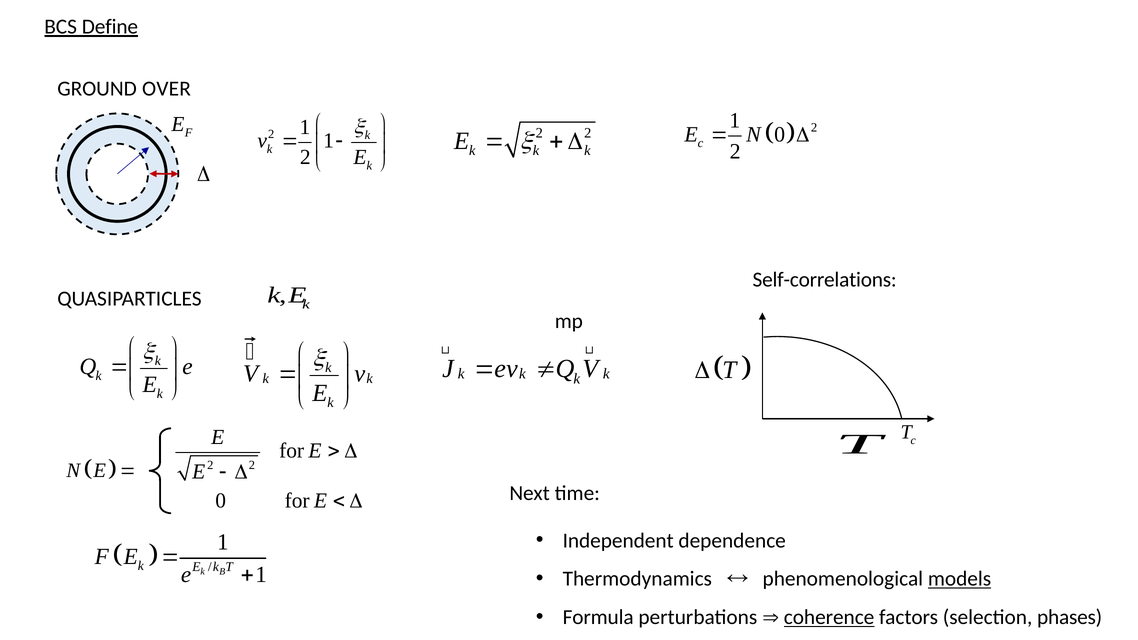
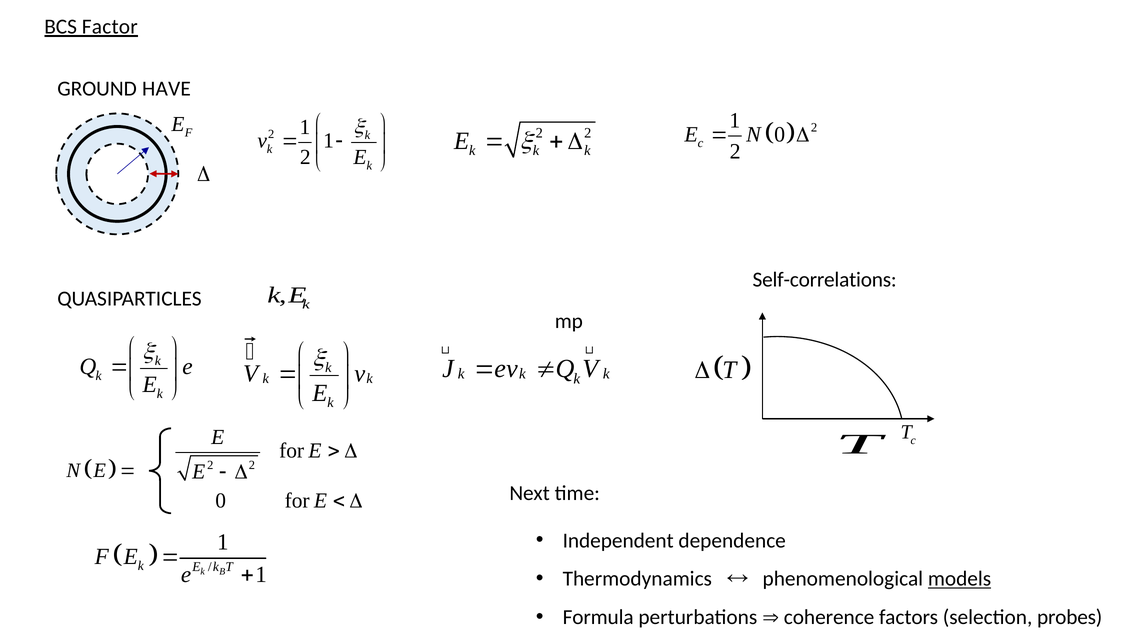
Define: Define -> Factor
OVER: OVER -> HAVE
coherence underline: present -> none
phases: phases -> probes
